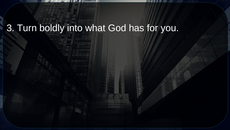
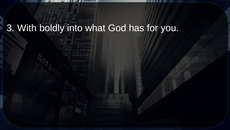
Turn: Turn -> With
